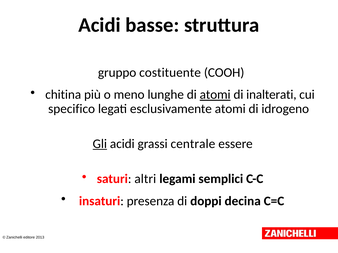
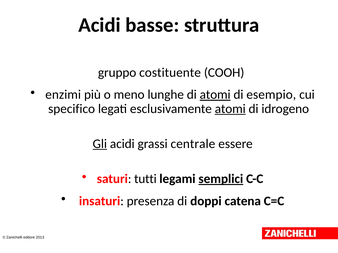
chitina: chitina -> enzimi
inalterati: inalterati -> esempio
atomi at (230, 109) underline: none -> present
altri: altri -> tutti
semplici underline: none -> present
decina: decina -> catena
